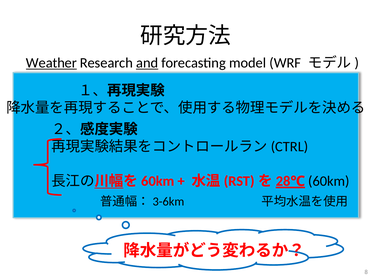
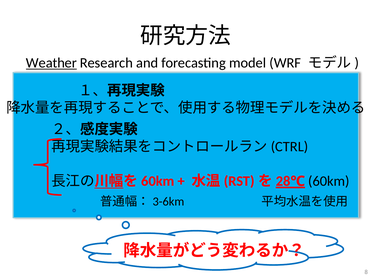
and underline: present -> none
